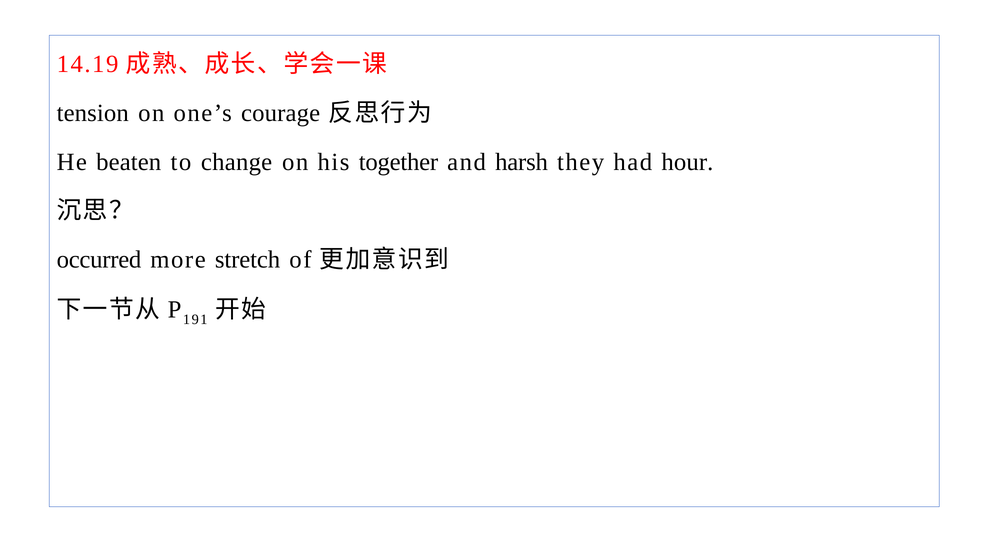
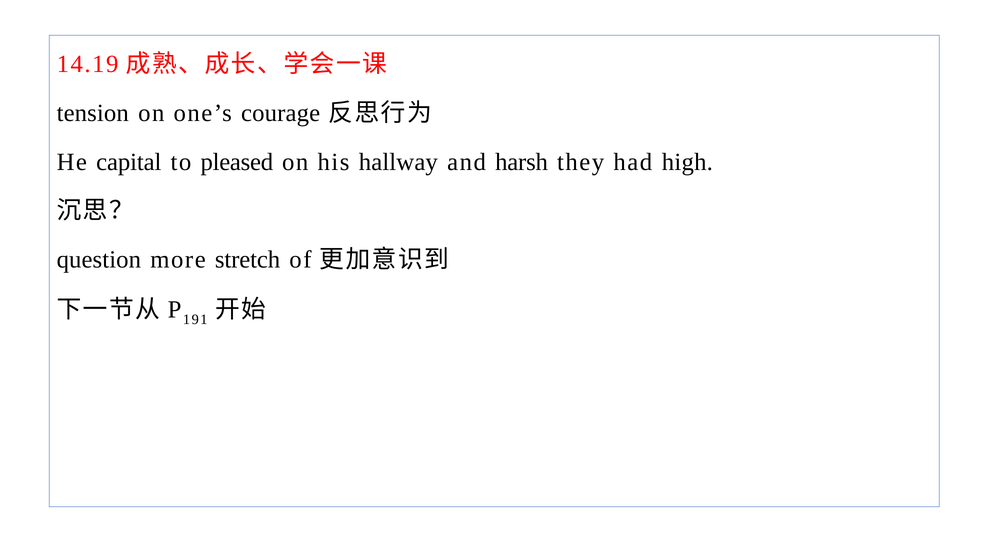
beaten: beaten -> capital
change: change -> pleased
together: together -> hallway
hour: hour -> high
occurred: occurred -> question
